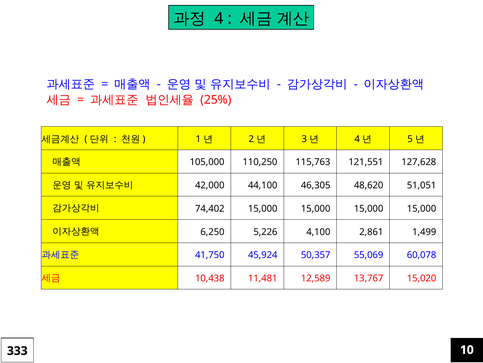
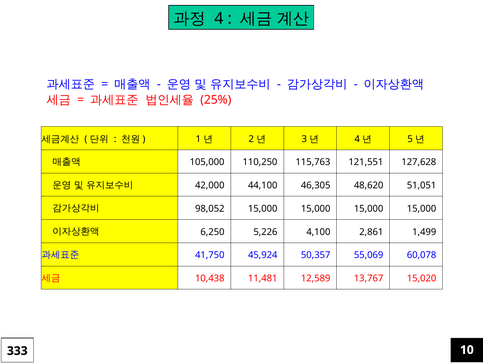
74,402: 74,402 -> 98,052
